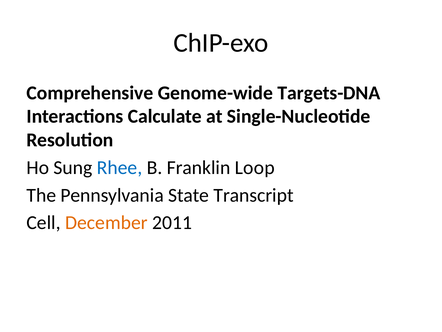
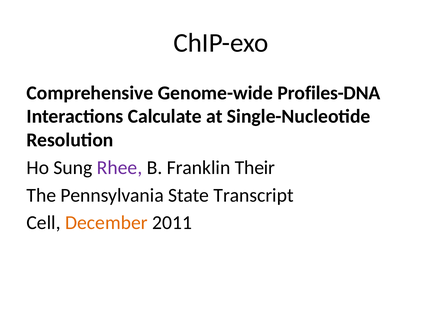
Targets-DNA: Targets-DNA -> Profiles-DNA
Rhee colour: blue -> purple
Loop: Loop -> Their
